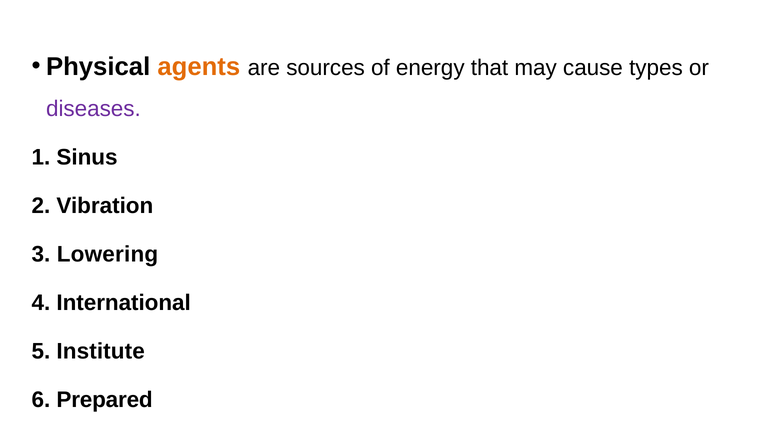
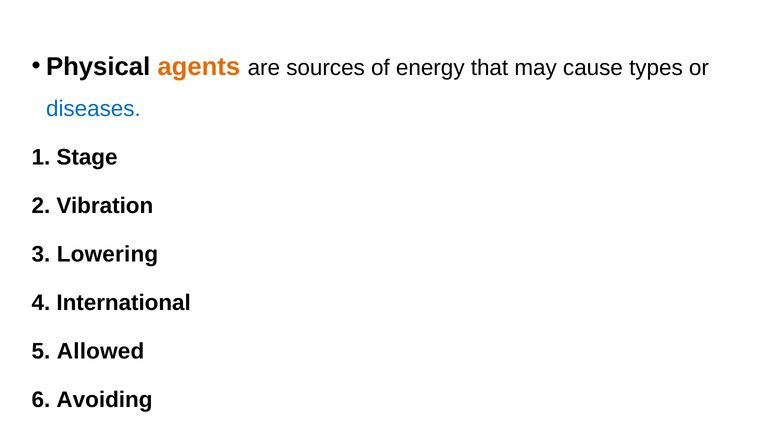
diseases colour: purple -> blue
Sinus: Sinus -> Stage
Institute: Institute -> Allowed
Prepared: Prepared -> Avoiding
